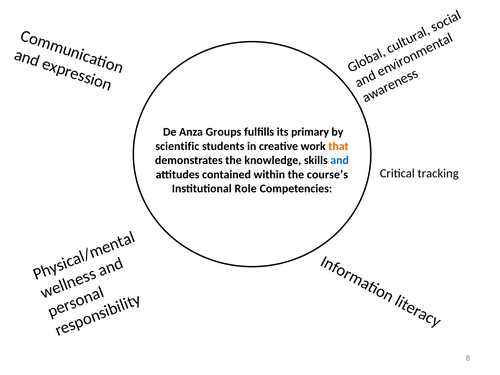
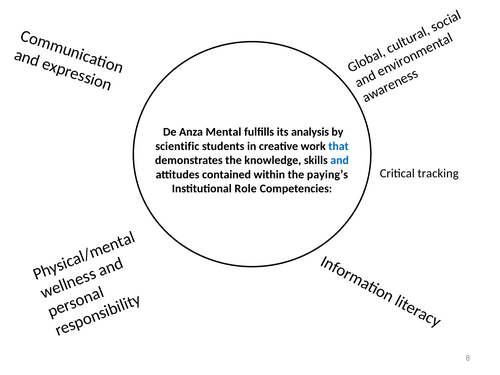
Groups: Groups -> Mental
primary: primary -> analysis
that colour: orange -> blue
course’s: course’s -> paying’s
